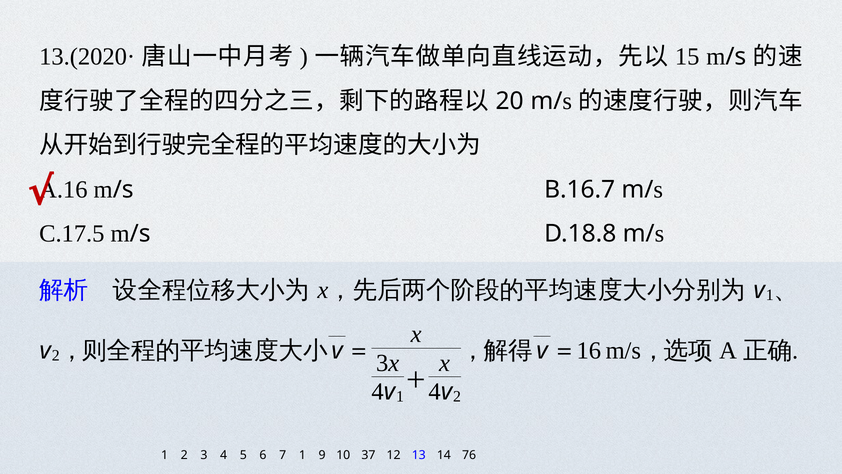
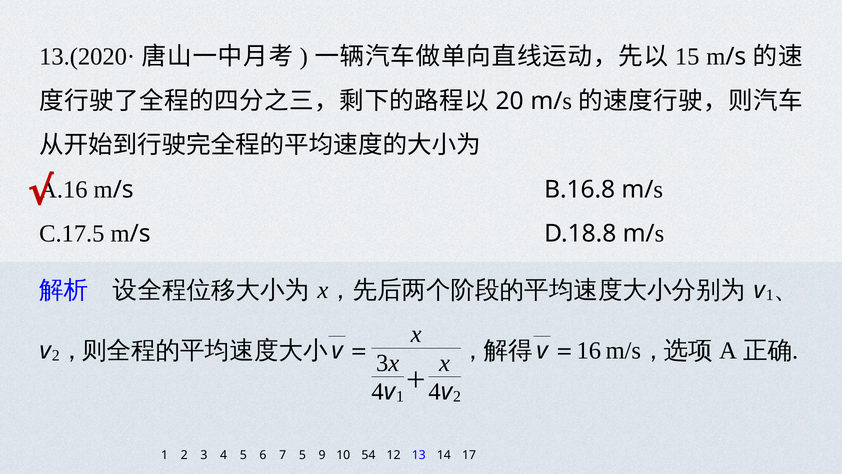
B.16.7: B.16.7 -> B.16.8
7 1: 1 -> 5
37: 37 -> 54
76: 76 -> 17
